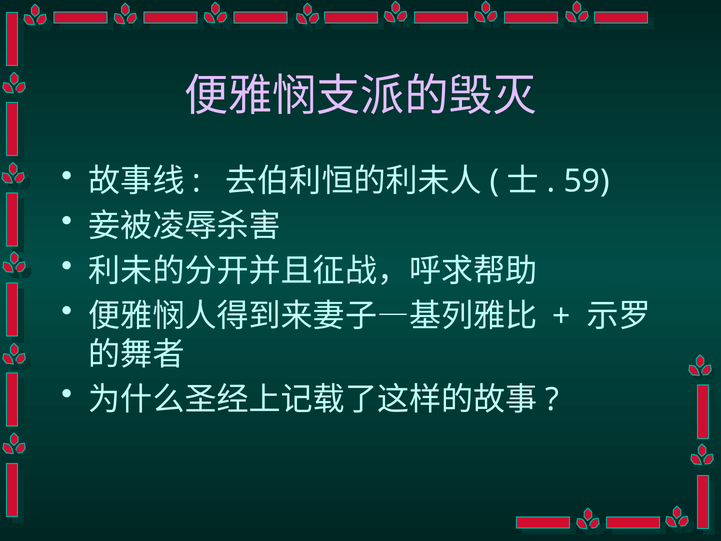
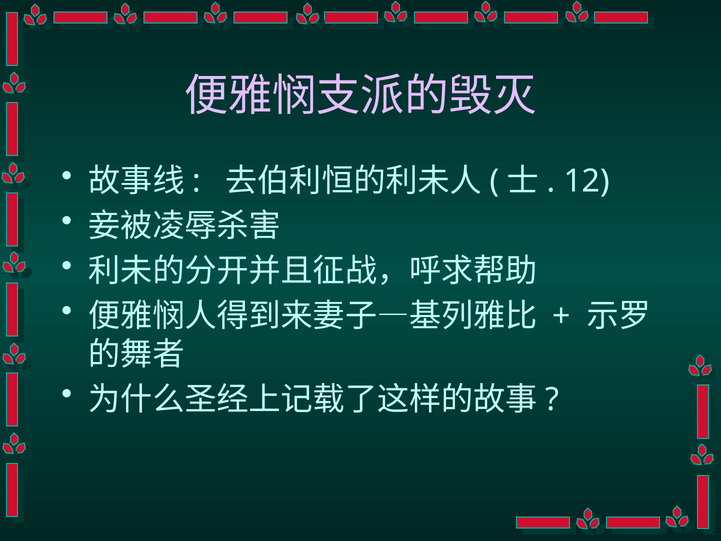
59: 59 -> 12
